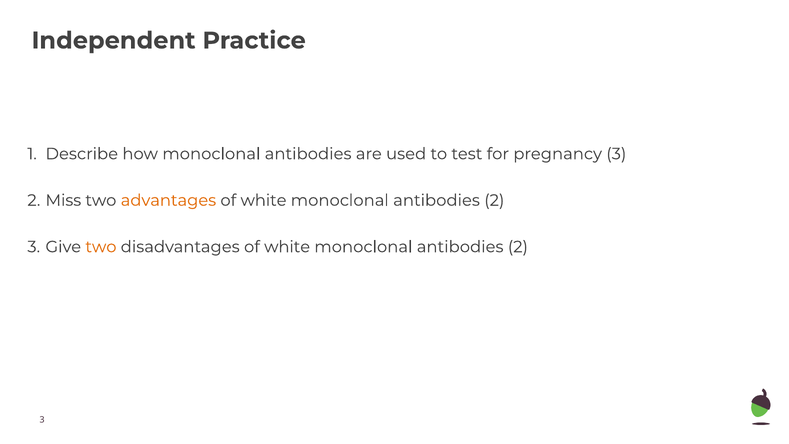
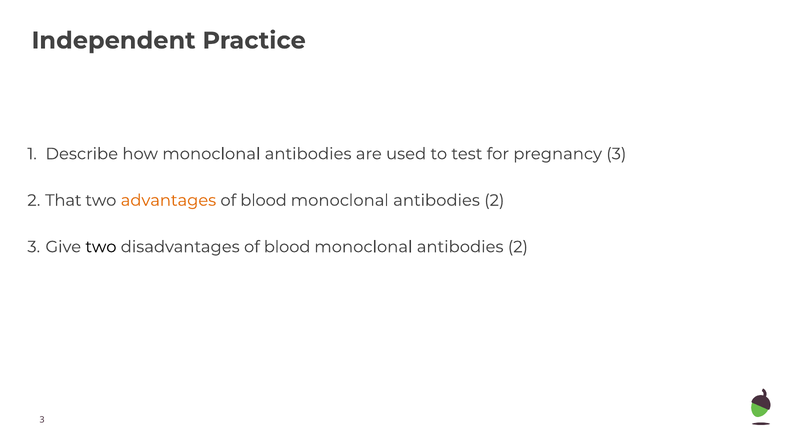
Miss: Miss -> That
white at (264, 200): white -> blood
two at (101, 247) colour: orange -> black
disadvantages of white: white -> blood
